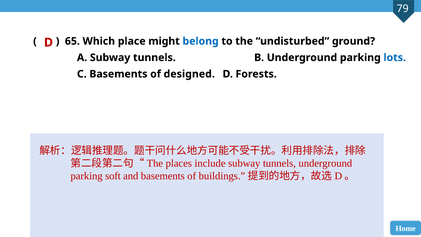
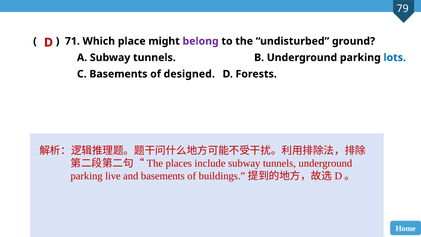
65: 65 -> 71
belong colour: blue -> purple
soft: soft -> live
